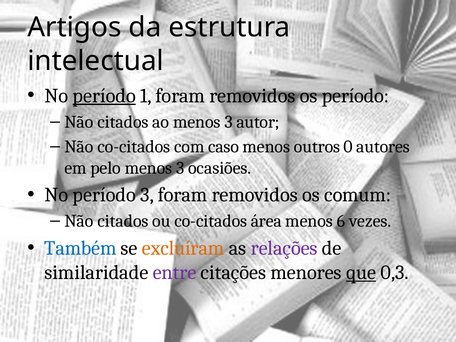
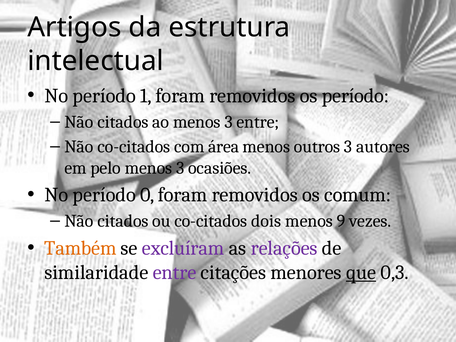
período at (104, 96) underline: present -> none
3 autor: autor -> entre
caso: caso -> área
outros 0: 0 -> 3
período 3: 3 -> 0
área: área -> dois
6: 6 -> 9
Também colour: blue -> orange
excluíram colour: orange -> purple
